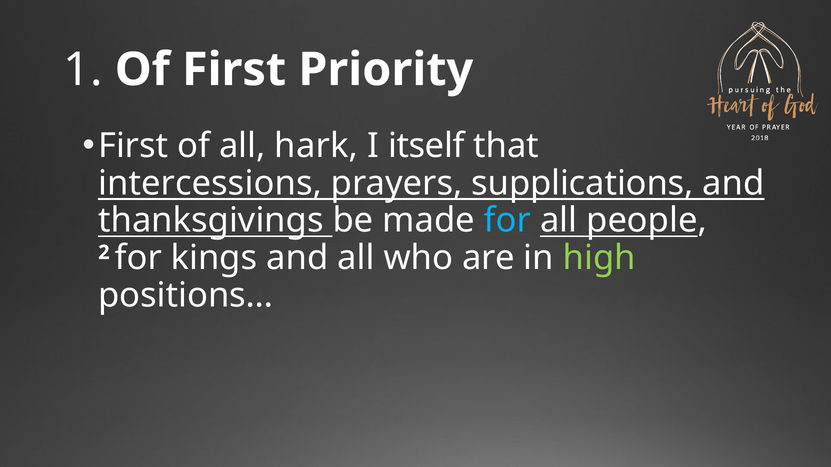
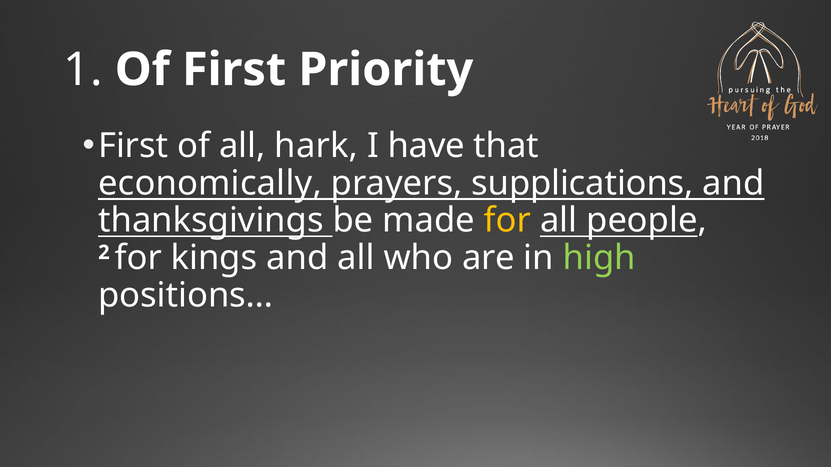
itself: itself -> have
intercessions: intercessions -> economically
for at (507, 221) colour: light blue -> yellow
